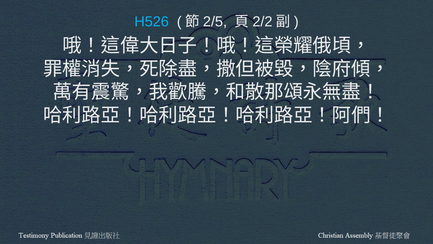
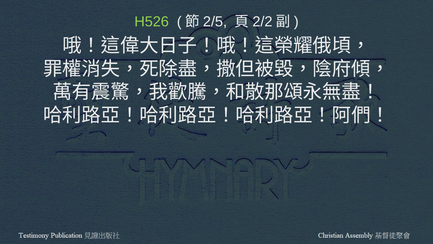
H526 colour: light blue -> light green
